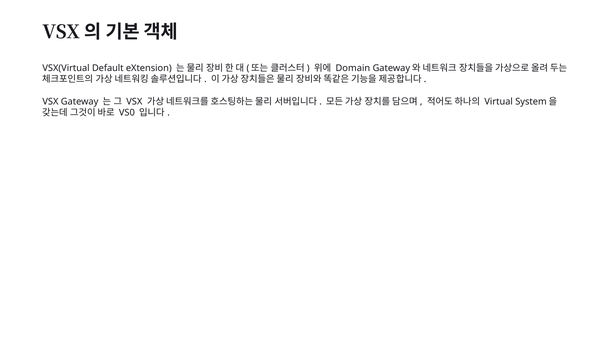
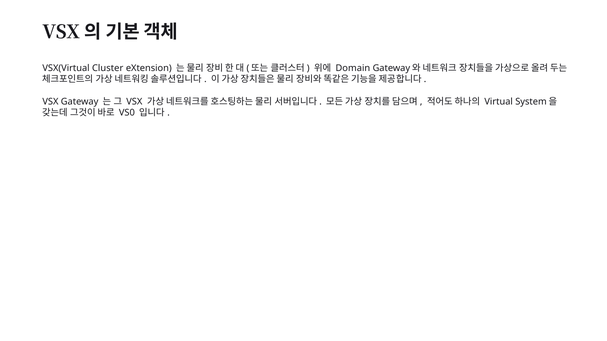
Default: Default -> Cluster
